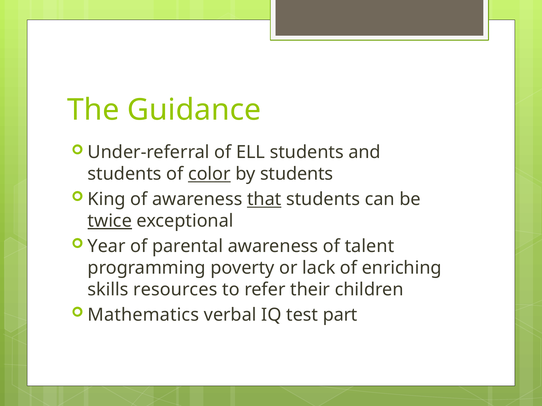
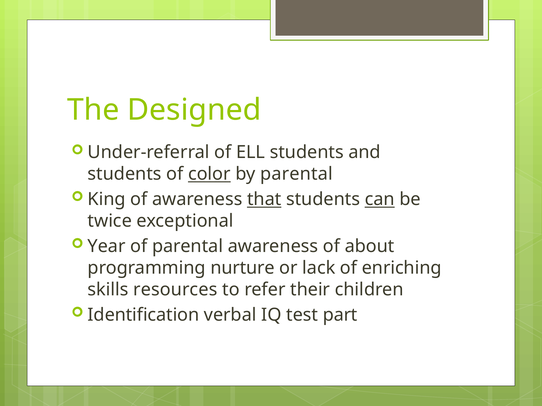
Guidance: Guidance -> Designed
by students: students -> parental
can underline: none -> present
twice underline: present -> none
talent: talent -> about
poverty: poverty -> nurture
Mathematics: Mathematics -> Identification
